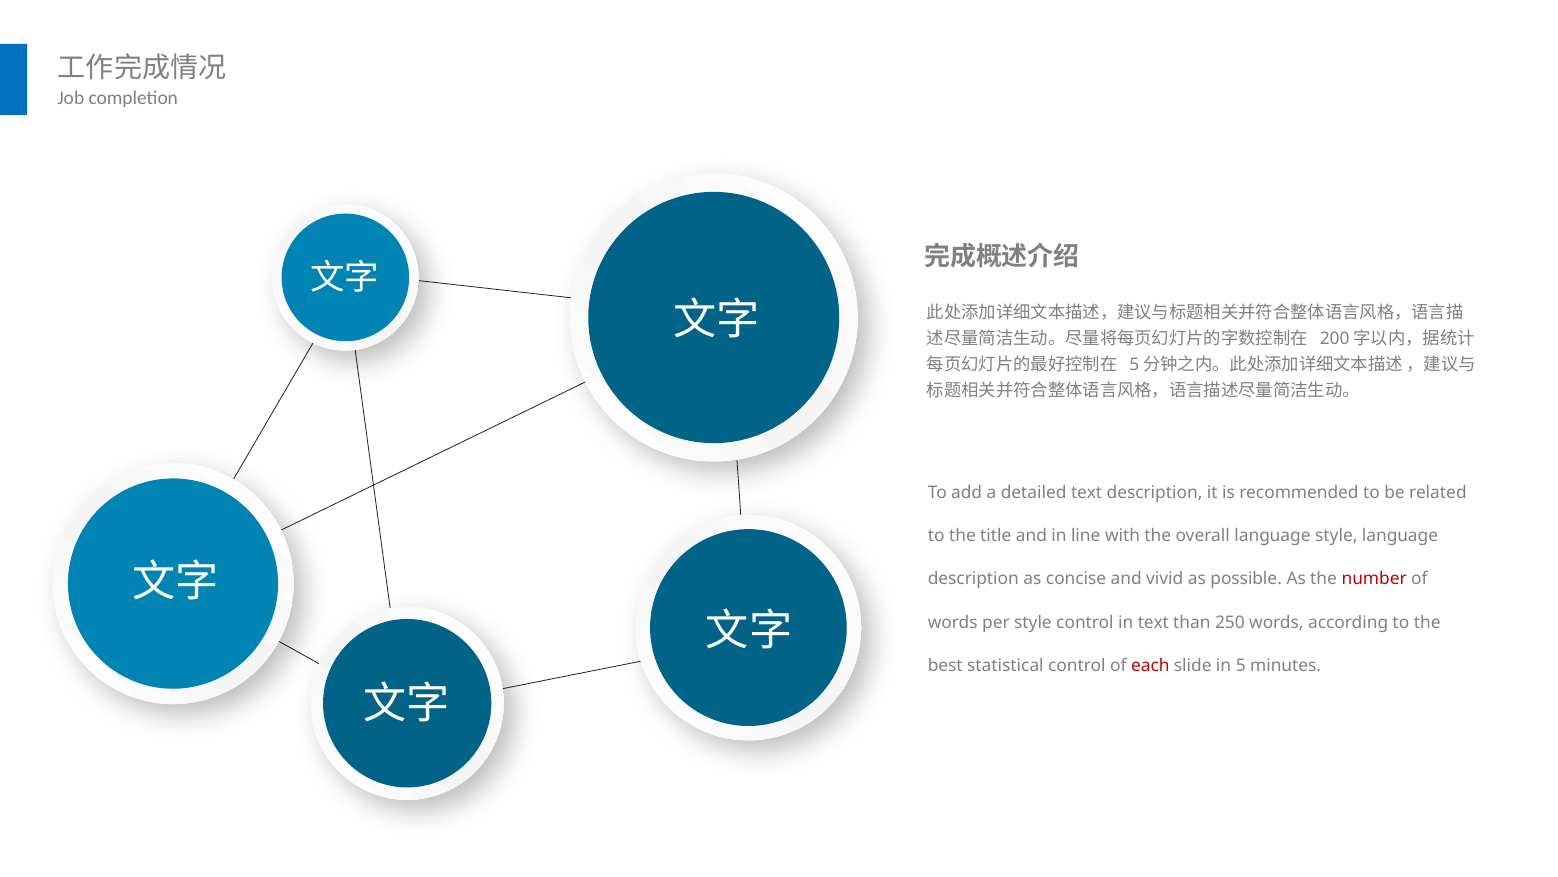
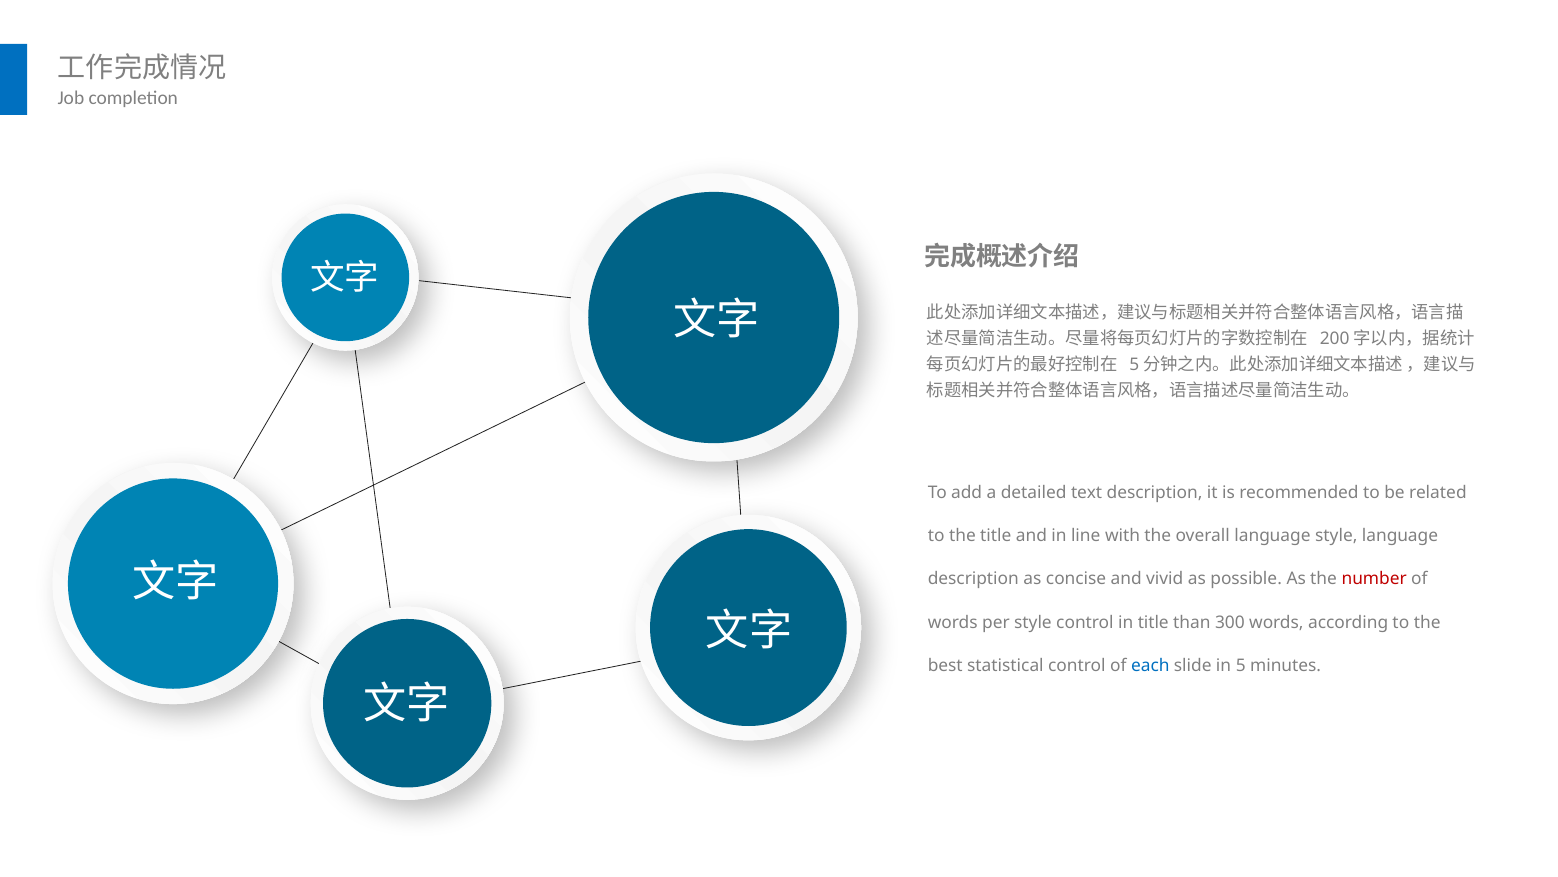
in text: text -> title
250: 250 -> 300
each colour: red -> blue
